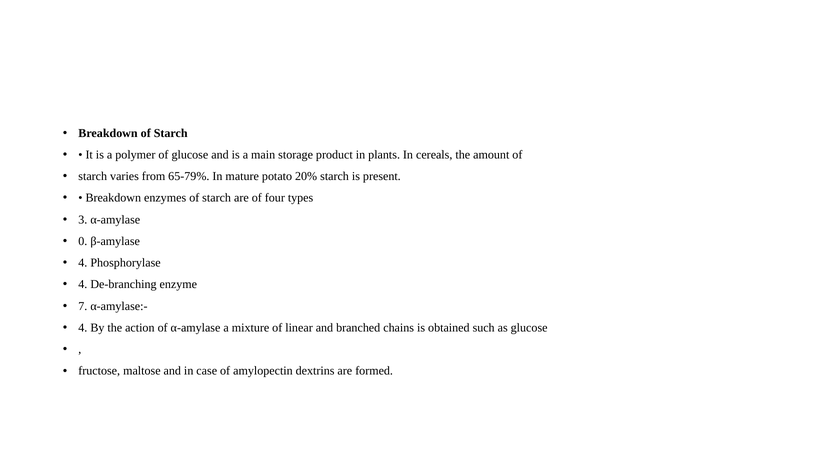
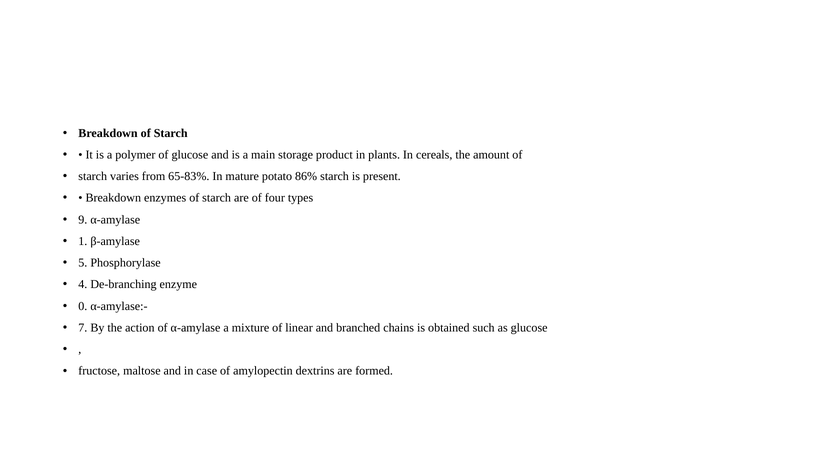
65-79%: 65-79% -> 65-83%
20%: 20% -> 86%
3: 3 -> 9
0: 0 -> 1
4 at (83, 263): 4 -> 5
7: 7 -> 0
4 at (83, 328): 4 -> 7
